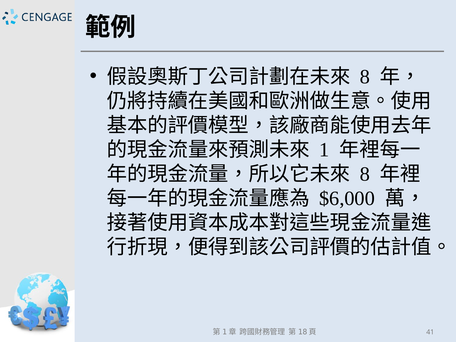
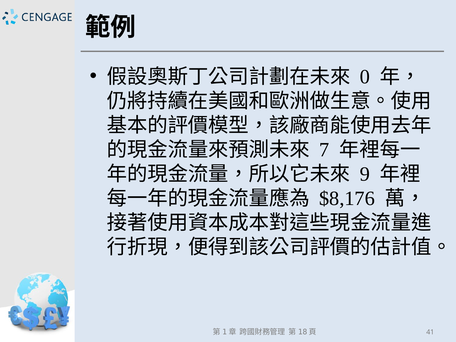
8 at (365, 77): 8 -> 0
1: 1 -> 7
8 at (365, 174): 8 -> 9
$6,000: $6,000 -> $8,176
